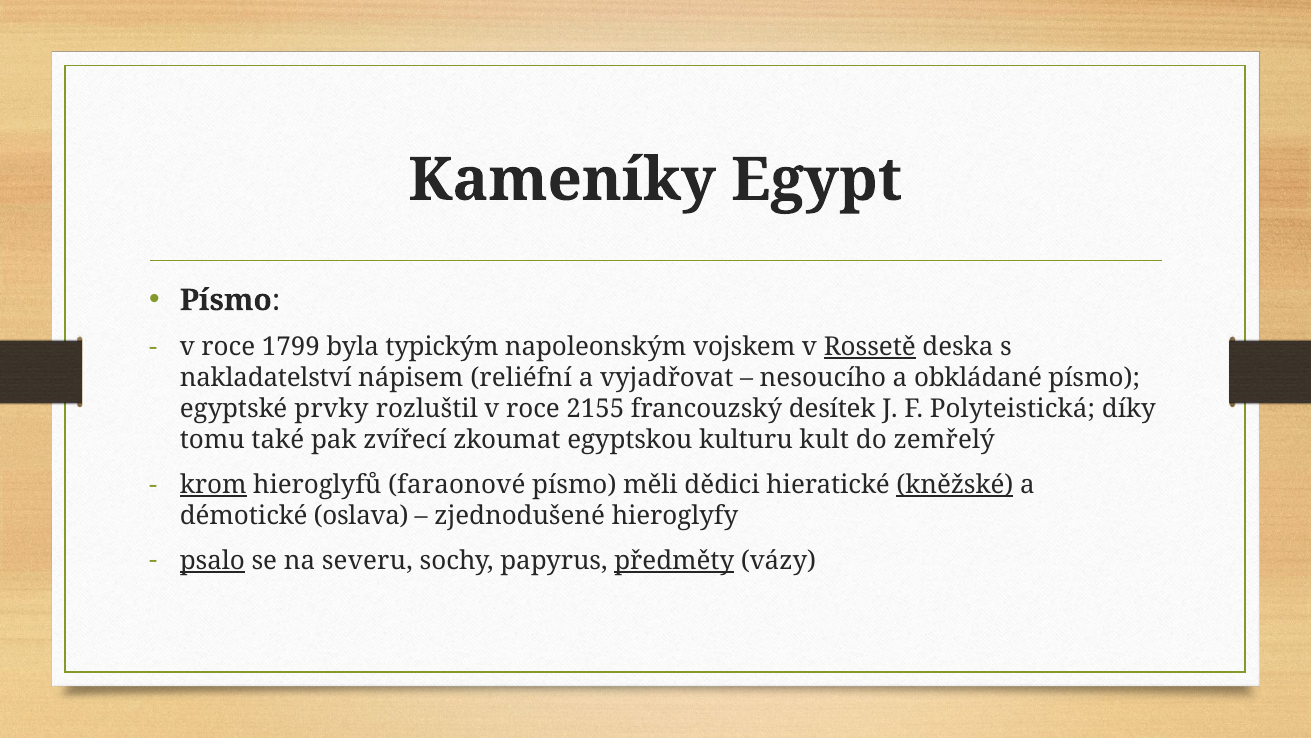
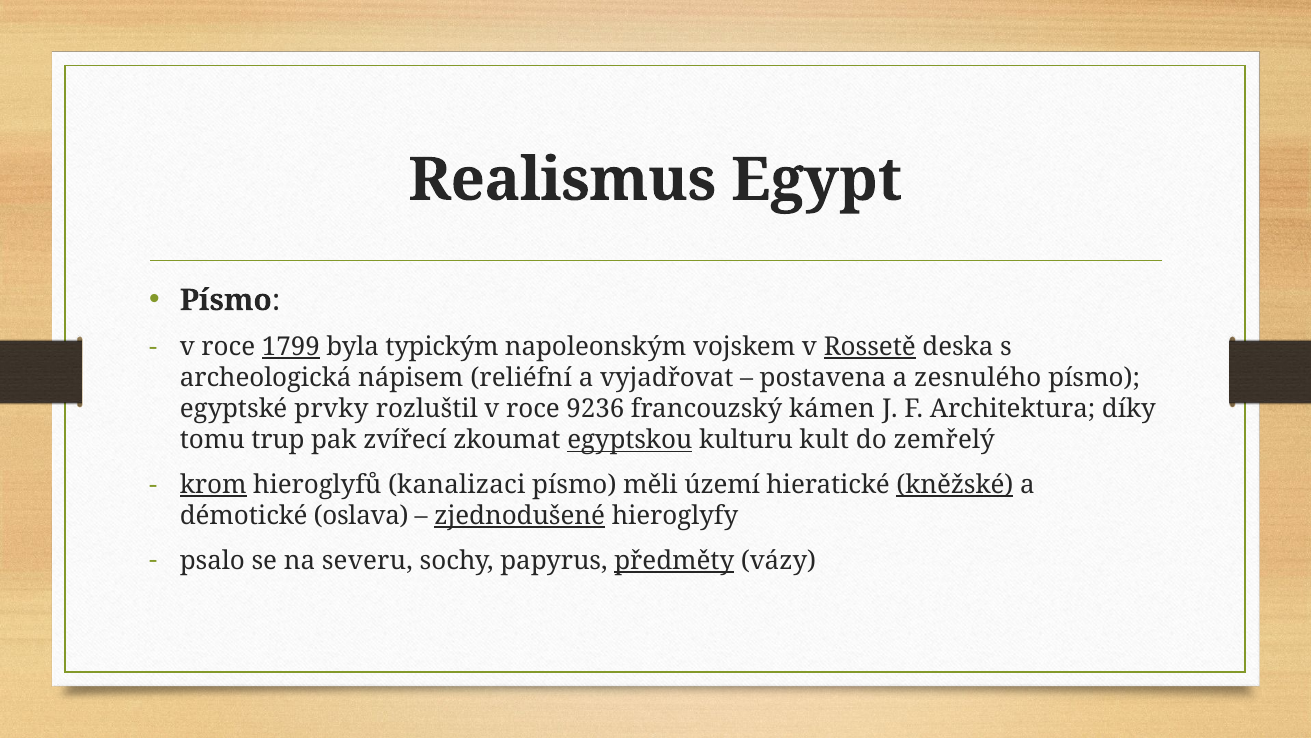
Kameníky: Kameníky -> Realismus
1799 underline: none -> present
nakladatelství: nakladatelství -> archeologická
nesoucího: nesoucího -> postavena
obkládané: obkládané -> zesnulého
2155: 2155 -> 9236
desítek: desítek -> kámen
Polyteistická: Polyteistická -> Architektura
také: také -> trup
egyptskou underline: none -> present
faraonové: faraonové -> kanalizaci
dědici: dědici -> území
zjednodušené underline: none -> present
psalo underline: present -> none
